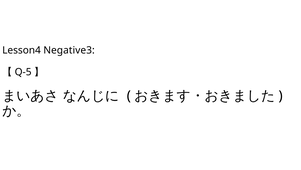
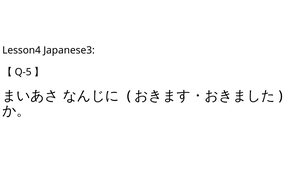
Negative3: Negative3 -> Japanese3
